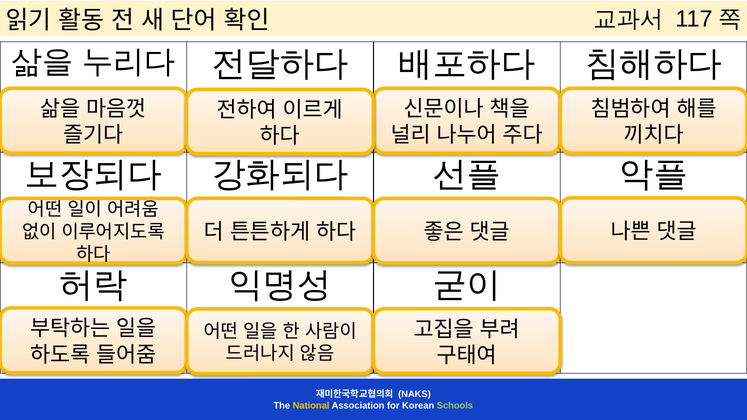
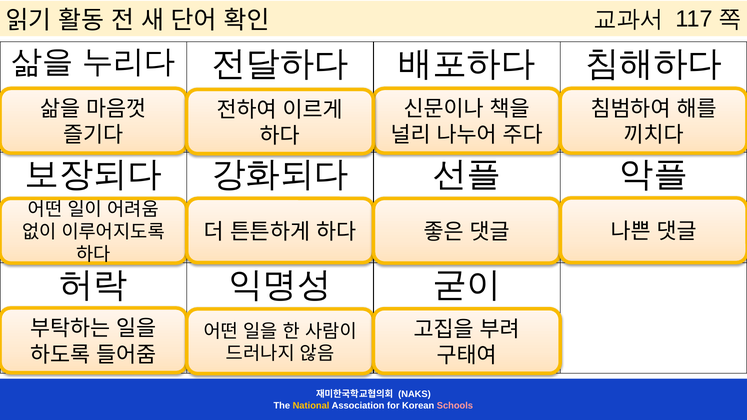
Schools colour: light green -> pink
